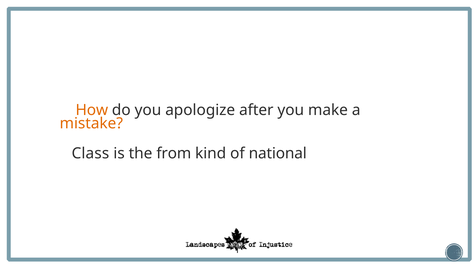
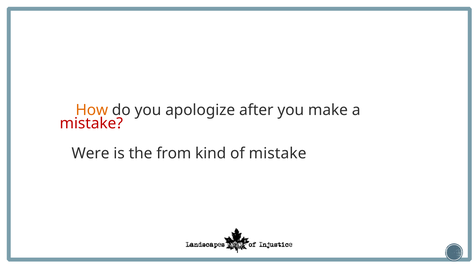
mistake at (91, 123) colour: orange -> red
Class: Class -> Were
of national: national -> mistake
